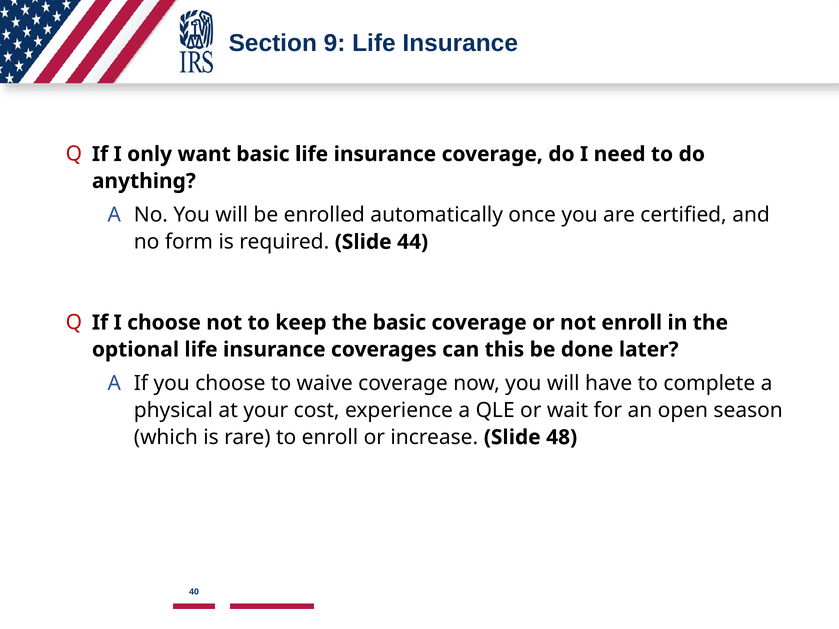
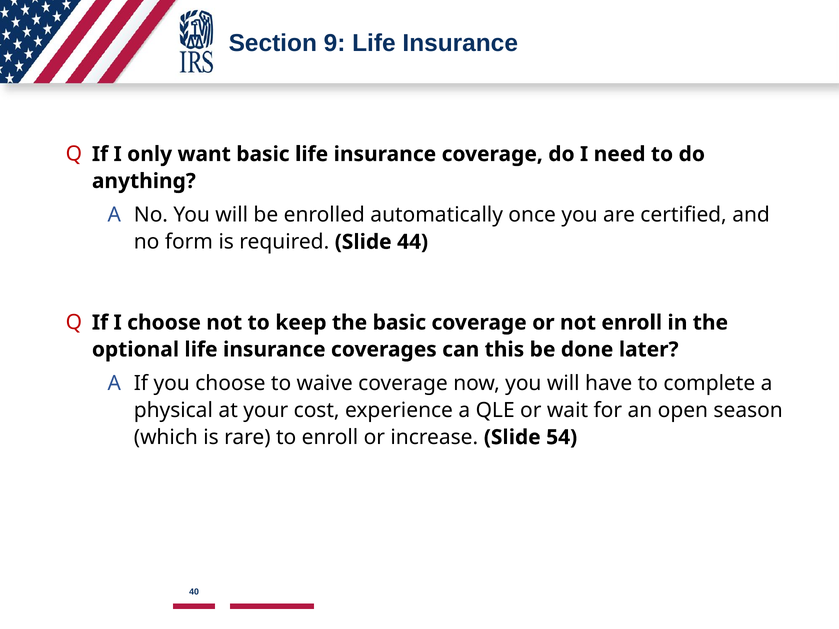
48: 48 -> 54
